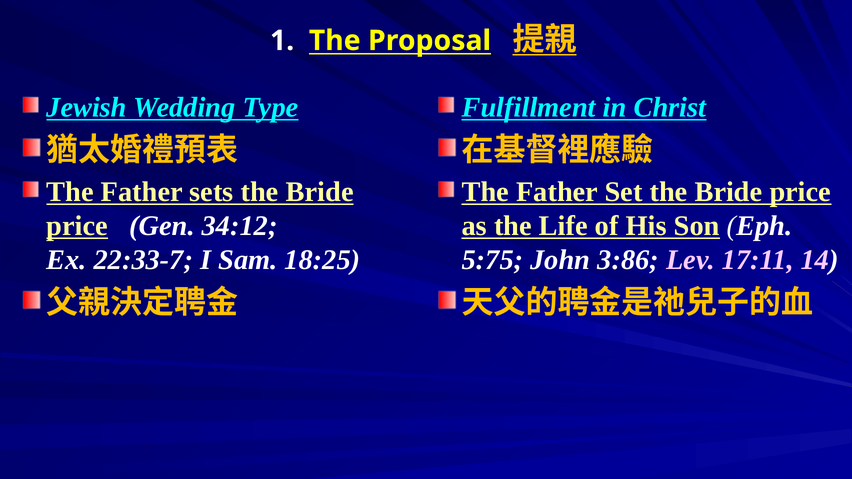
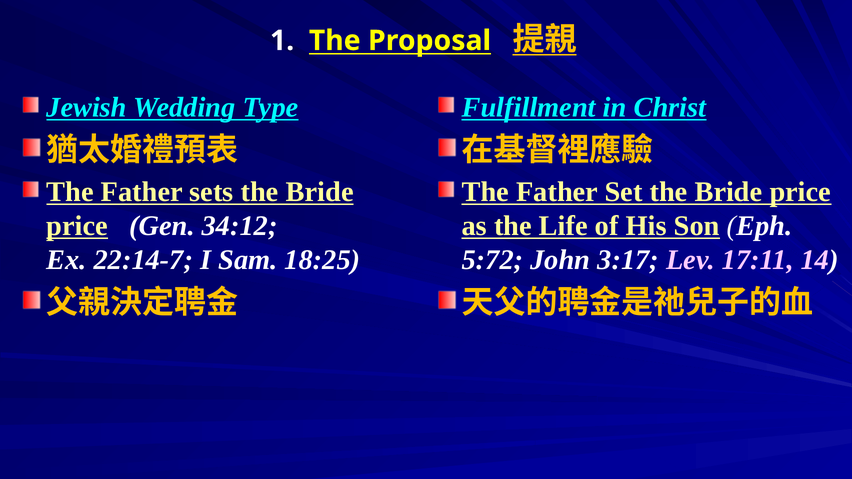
22:33-7: 22:33-7 -> 22:14-7
5:75: 5:75 -> 5:72
3:86: 3:86 -> 3:17
